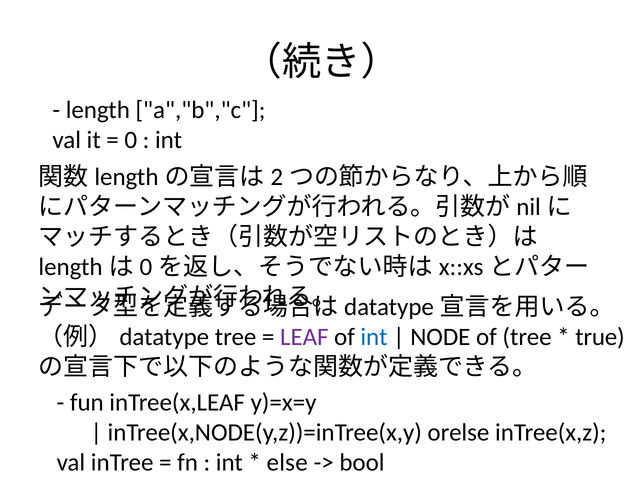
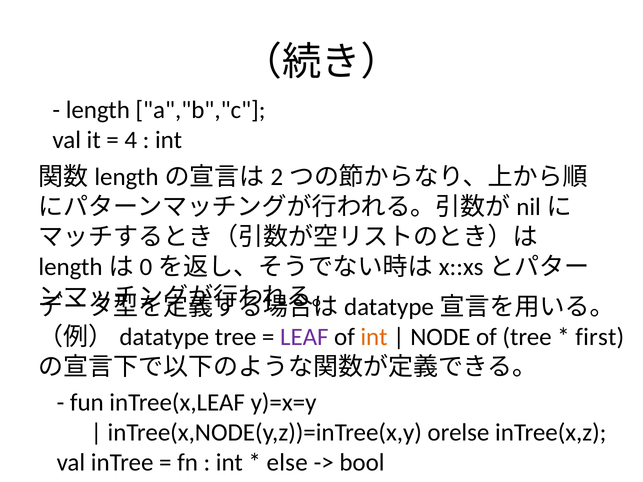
0: 0 -> 4
int at (374, 337) colour: blue -> orange
true: true -> first
